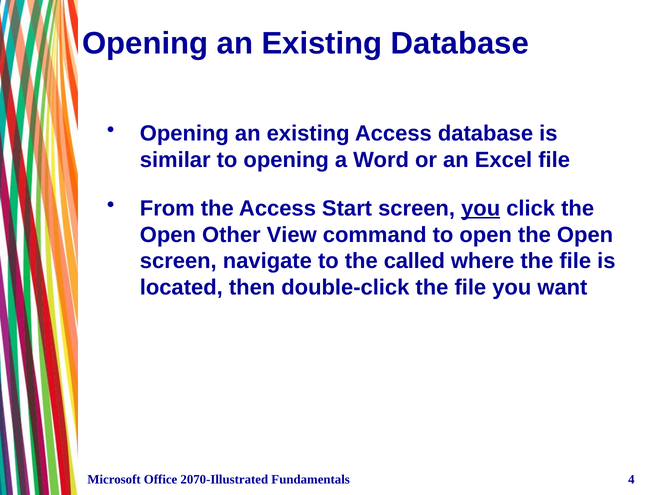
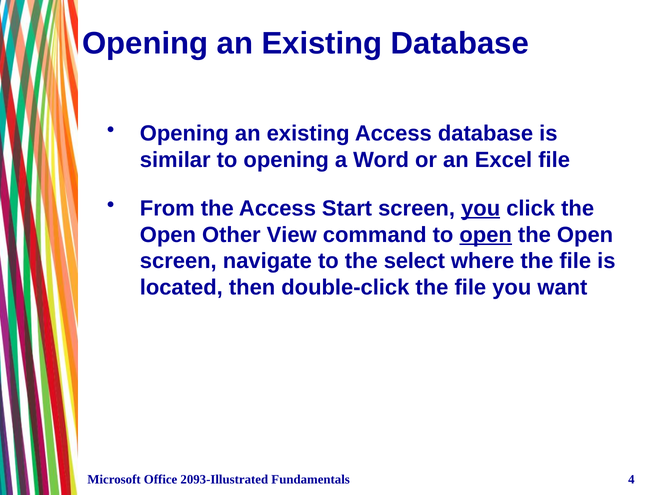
open at (486, 234) underline: none -> present
called: called -> select
2070-Illustrated: 2070-Illustrated -> 2093-Illustrated
